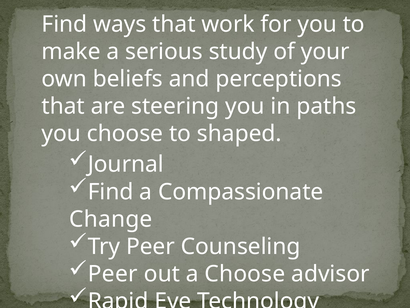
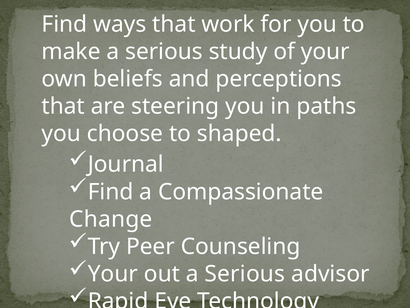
Peer at (113, 273): Peer -> Your
out a Choose: Choose -> Serious
